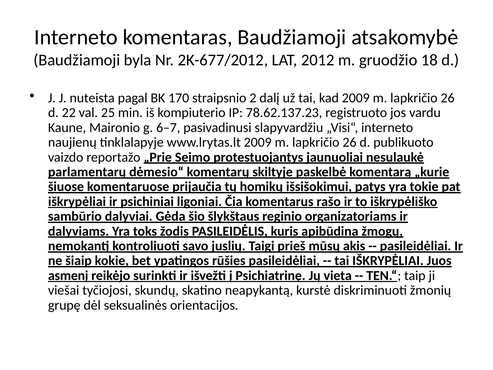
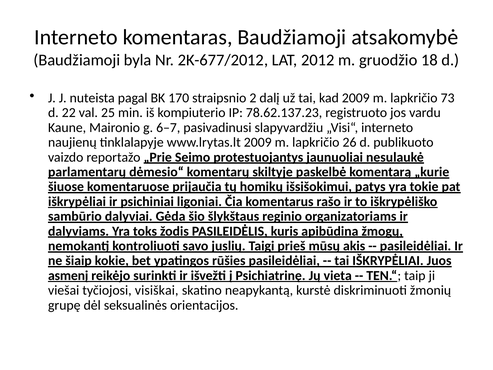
26 at (448, 98): 26 -> 73
skundų: skundų -> visiškai
